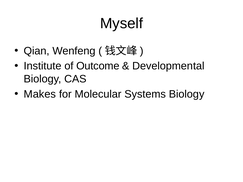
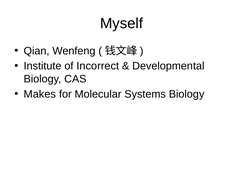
Outcome: Outcome -> Incorrect
